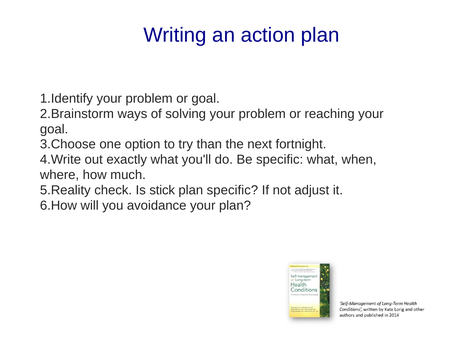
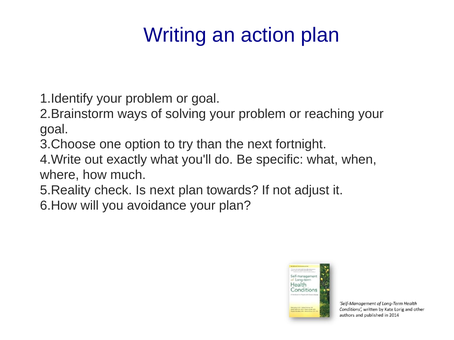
Is stick: stick -> next
plan specific: specific -> towards
